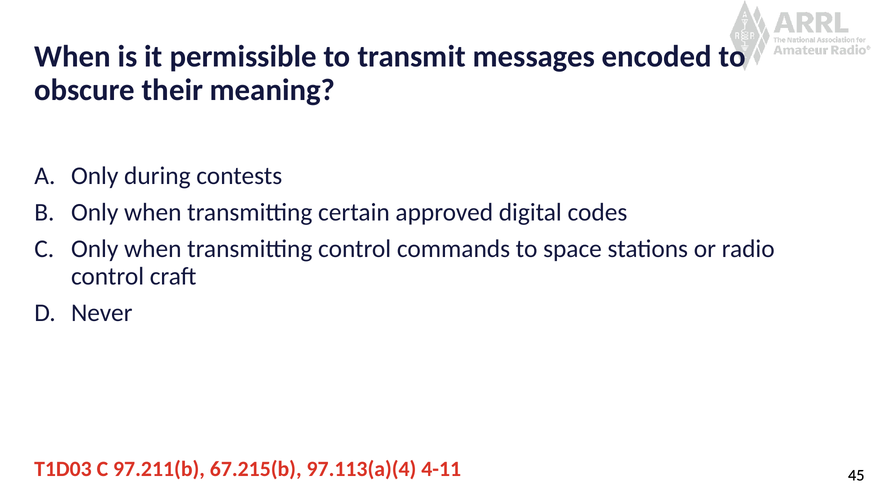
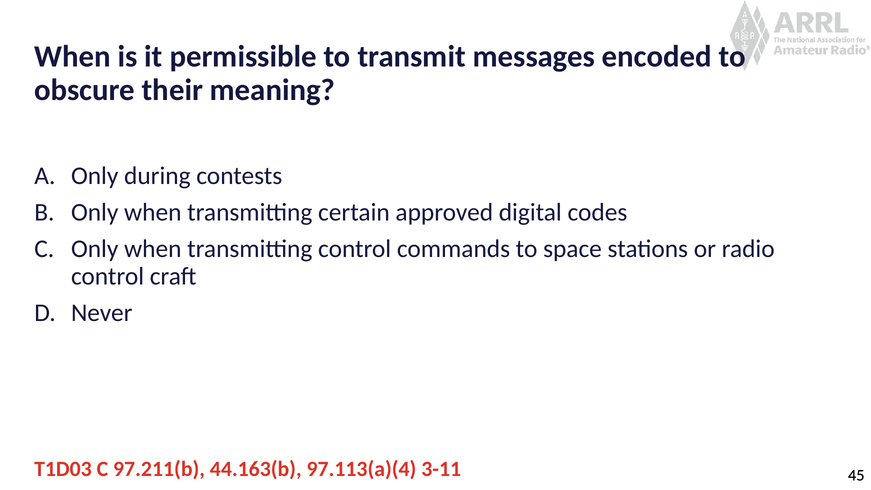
67.215(b: 67.215(b -> 44.163(b
4-11: 4-11 -> 3-11
